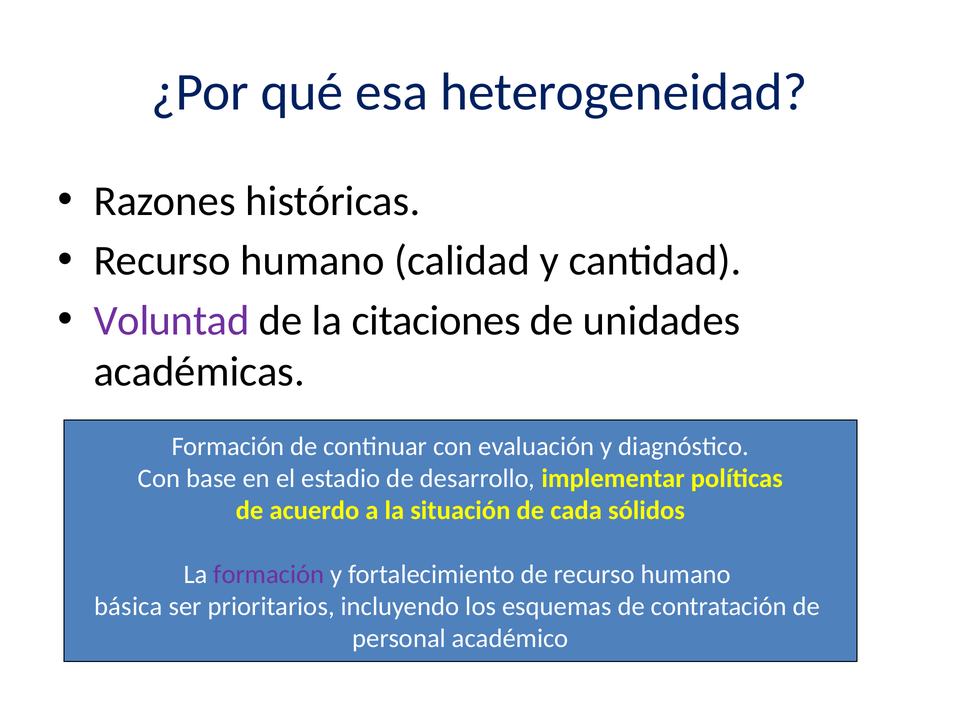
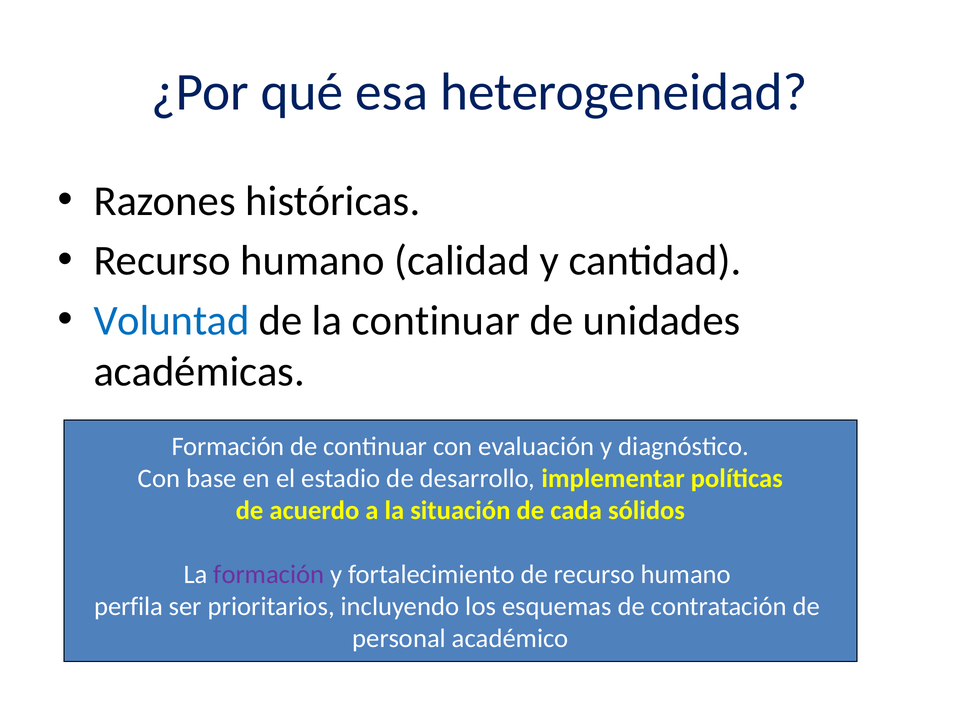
Voluntad colour: purple -> blue
la citaciones: citaciones -> continuar
básica: básica -> perfila
